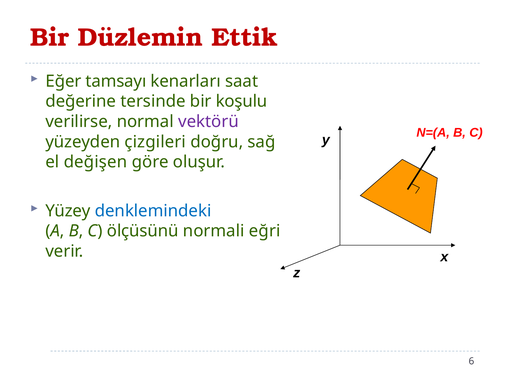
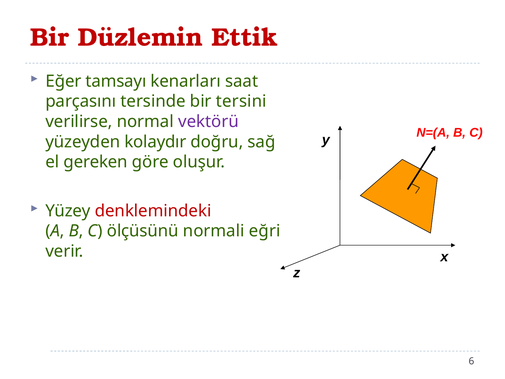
değerine: değerine -> parçasını
koşulu: koşulu -> tersini
çizgileri: çizgileri -> kolaydır
değişen: değişen -> gereken
denklemindeki colour: blue -> red
